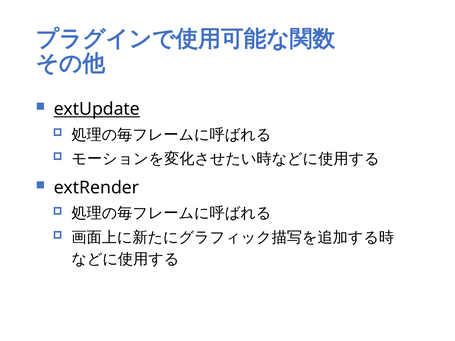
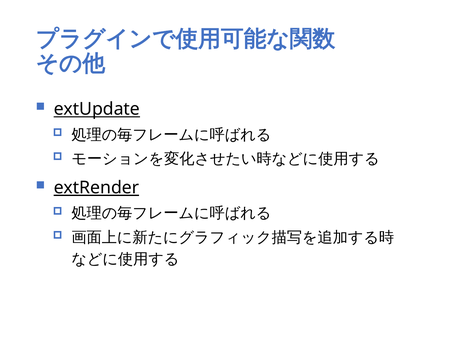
extRender underline: none -> present
